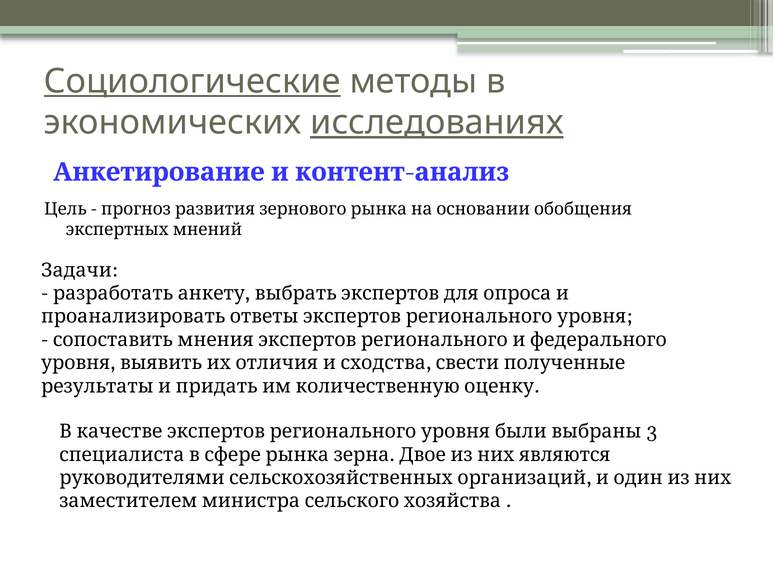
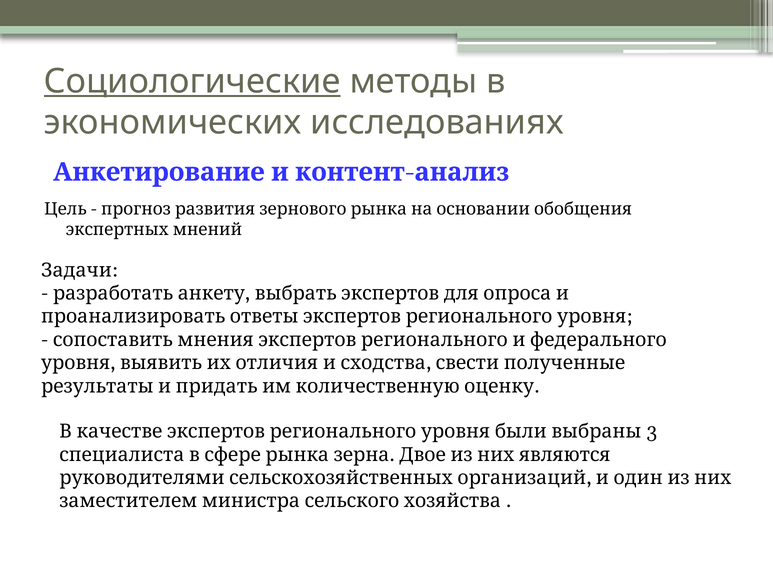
исследованиях underline: present -> none
